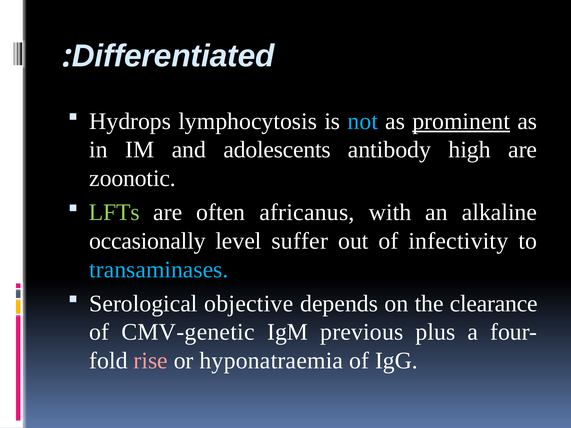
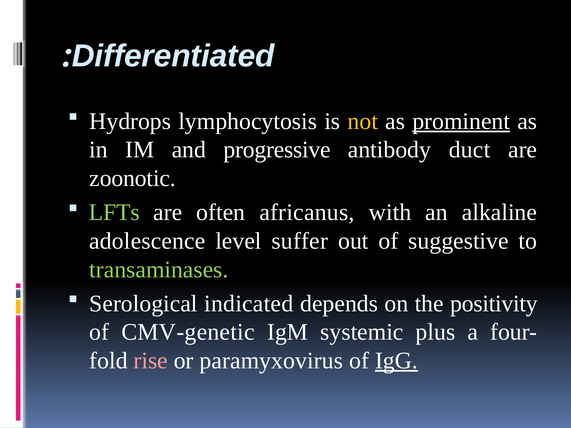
not colour: light blue -> yellow
adolescents: adolescents -> progressive
high: high -> duct
occasionally: occasionally -> adolescence
infectivity: infectivity -> suggestive
transaminases colour: light blue -> light green
objective: objective -> indicated
clearance: clearance -> positivity
previous: previous -> systemic
hyponatraemia: hyponatraemia -> paramyxovirus
IgG underline: none -> present
